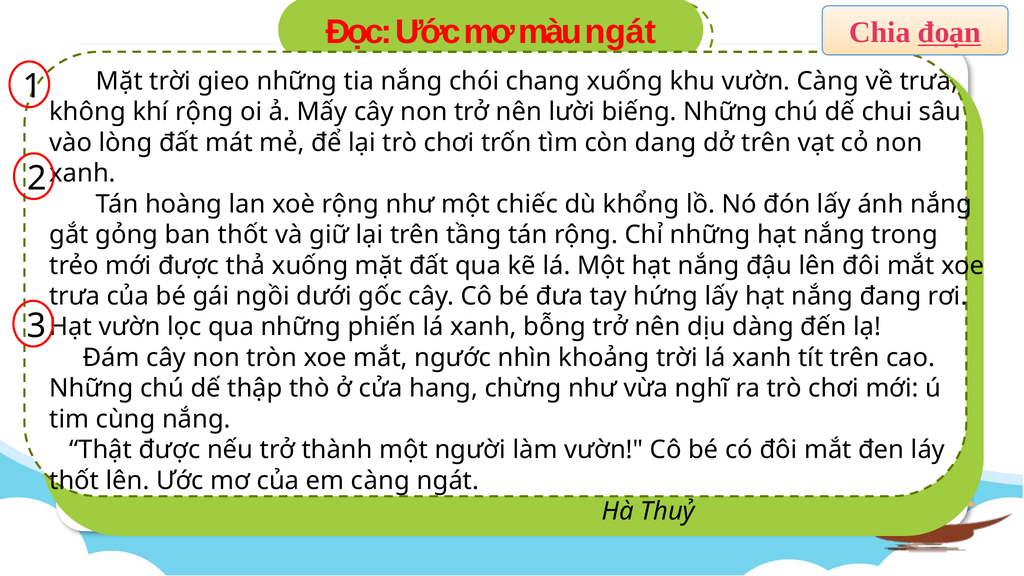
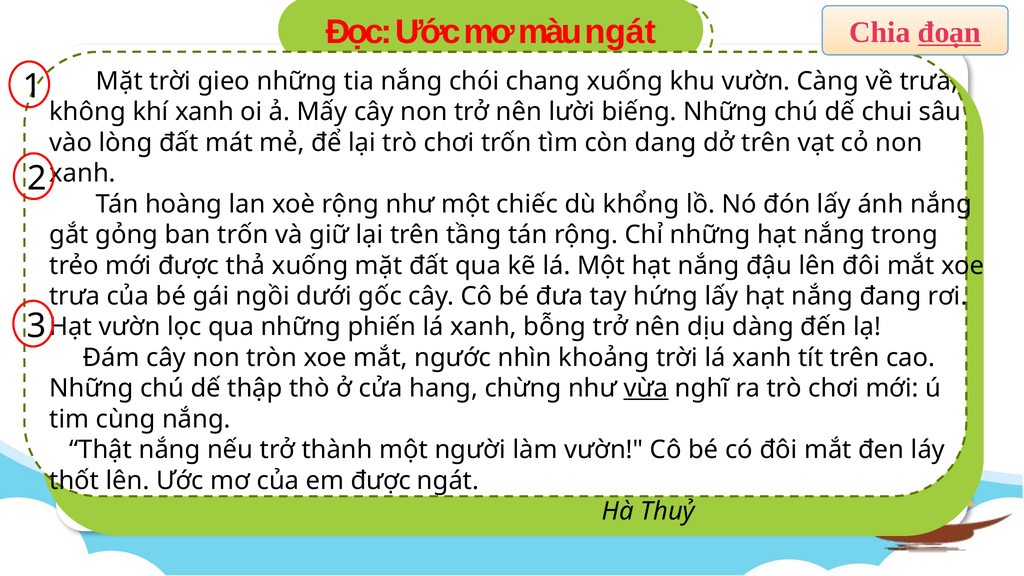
khí rộng: rộng -> xanh
ban thốt: thốt -> trốn
vừa underline: none -> present
Thật được: được -> nắng
em càng: càng -> được
